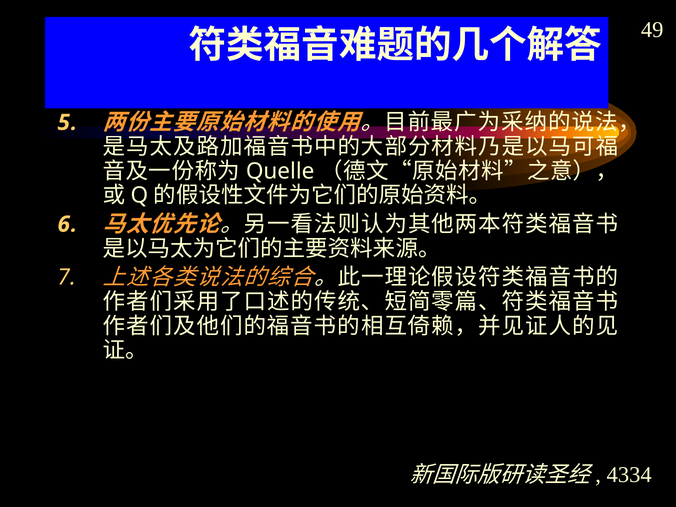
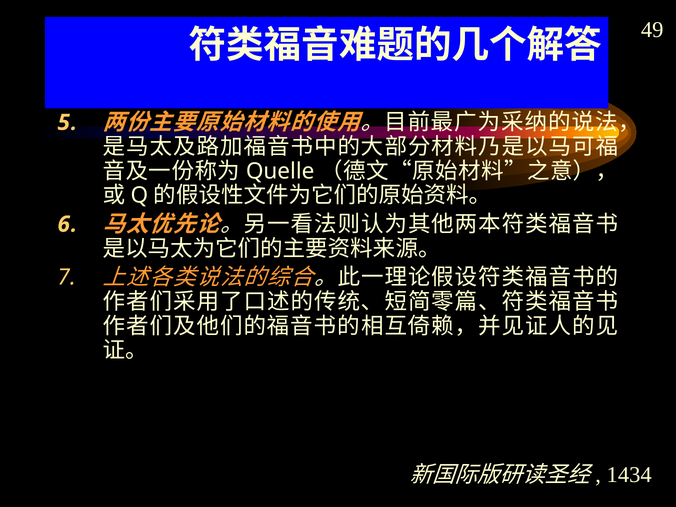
4334: 4334 -> 1434
